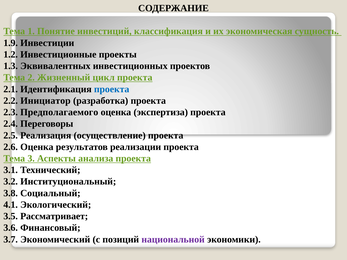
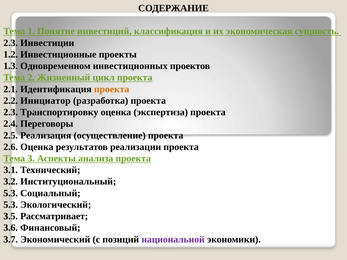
1.9 at (11, 43): 1.9 -> 2.3
Эквивалентных: Эквивалентных -> Одновременном
проекта at (112, 89) colour: blue -> orange
Предполагаемого: Предполагаемого -> Транспортировку
3.8 at (11, 193): 3.8 -> 5.3
4.1 at (11, 205): 4.1 -> 5.3
